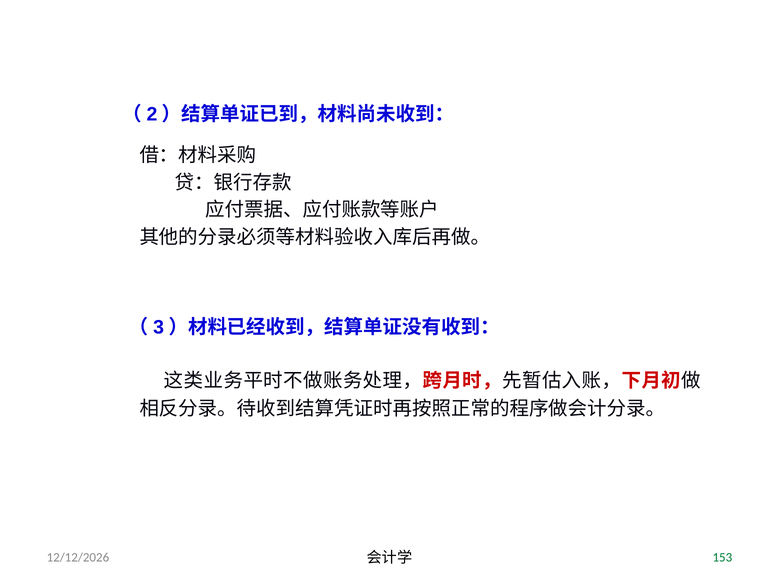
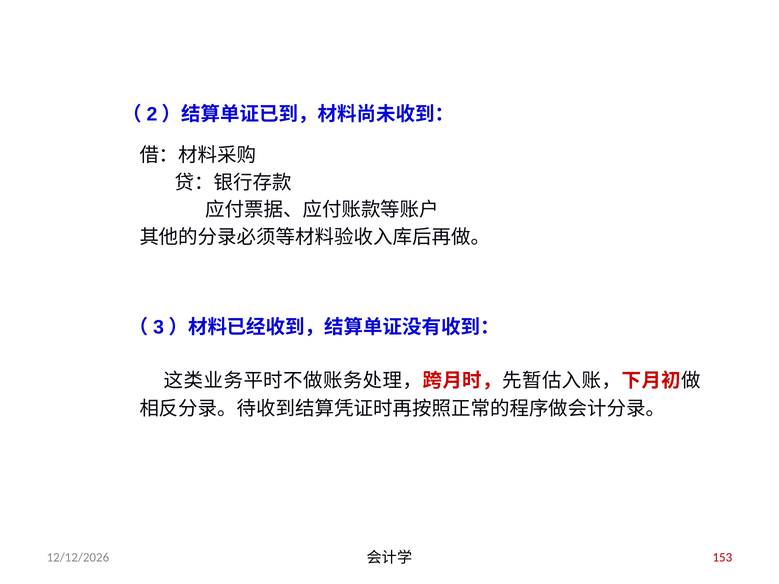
153 colour: green -> red
